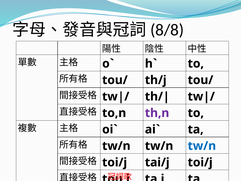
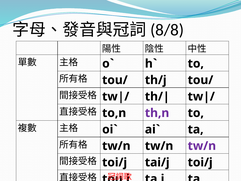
tw/n at (202, 146) colour: blue -> purple
